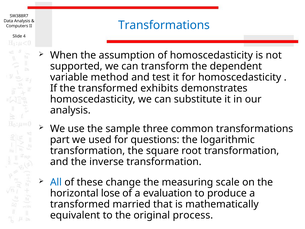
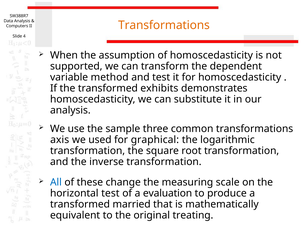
Transformations at (164, 25) colour: blue -> orange
part: part -> axis
questions: questions -> graphical
horizontal lose: lose -> test
process: process -> treating
